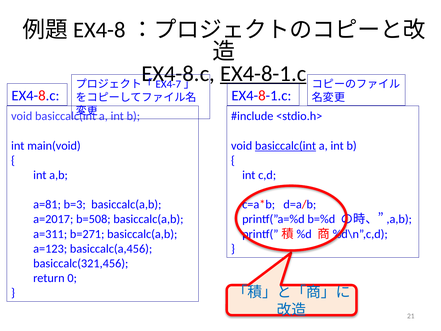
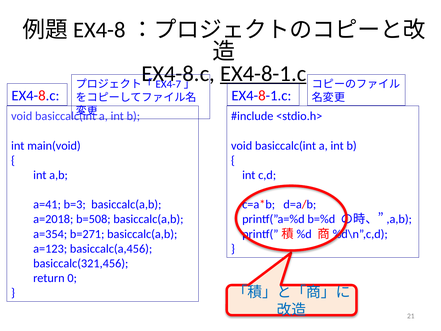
basiccalc(int at (286, 146) underline: present -> none
a=81: a=81 -> a=41
a=2017: a=2017 -> a=2018
a=311: a=311 -> a=354
